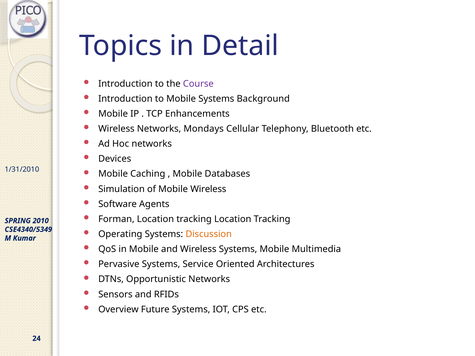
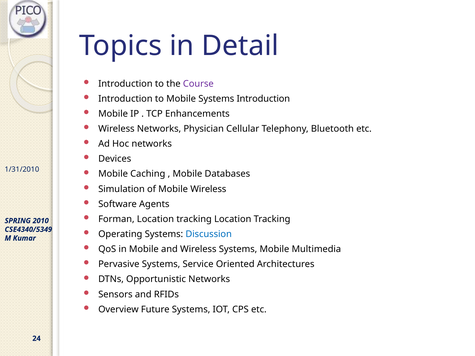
Systems Background: Background -> Introduction
Mondays: Mondays -> Physician
Discussion colour: orange -> blue
